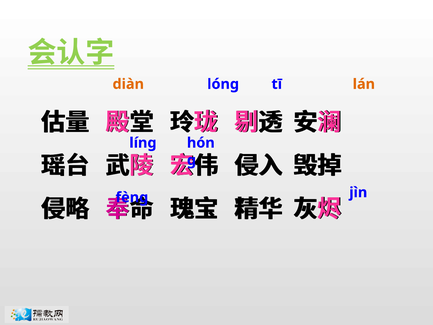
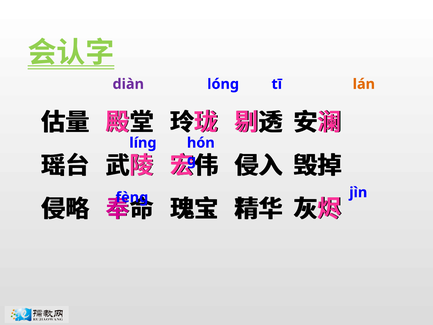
diàn colour: orange -> purple
